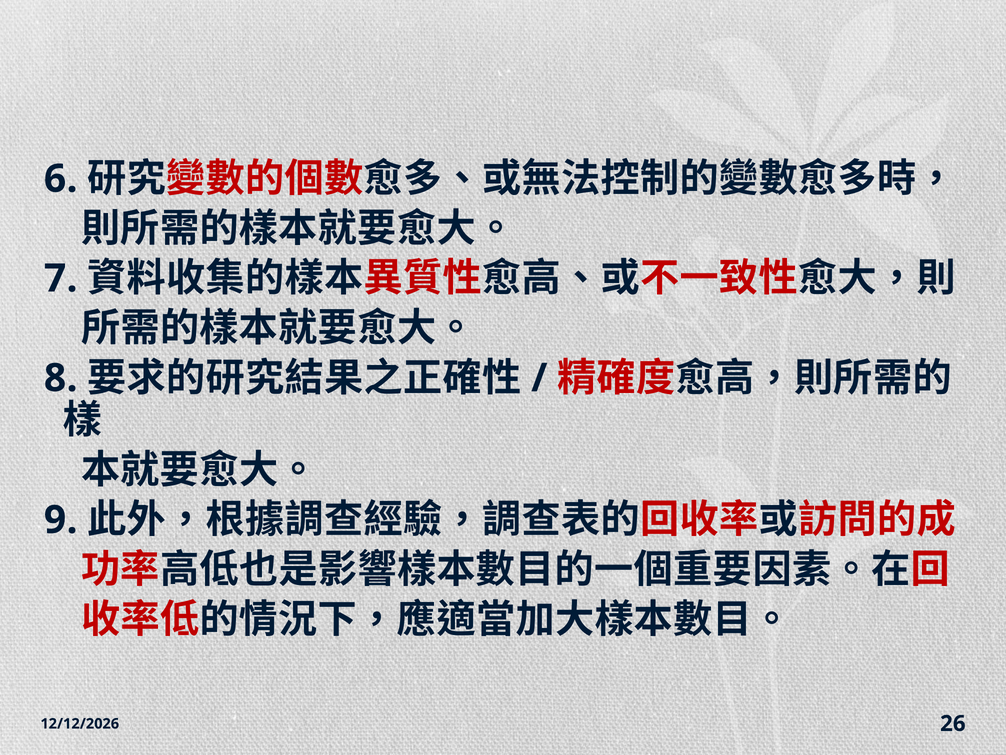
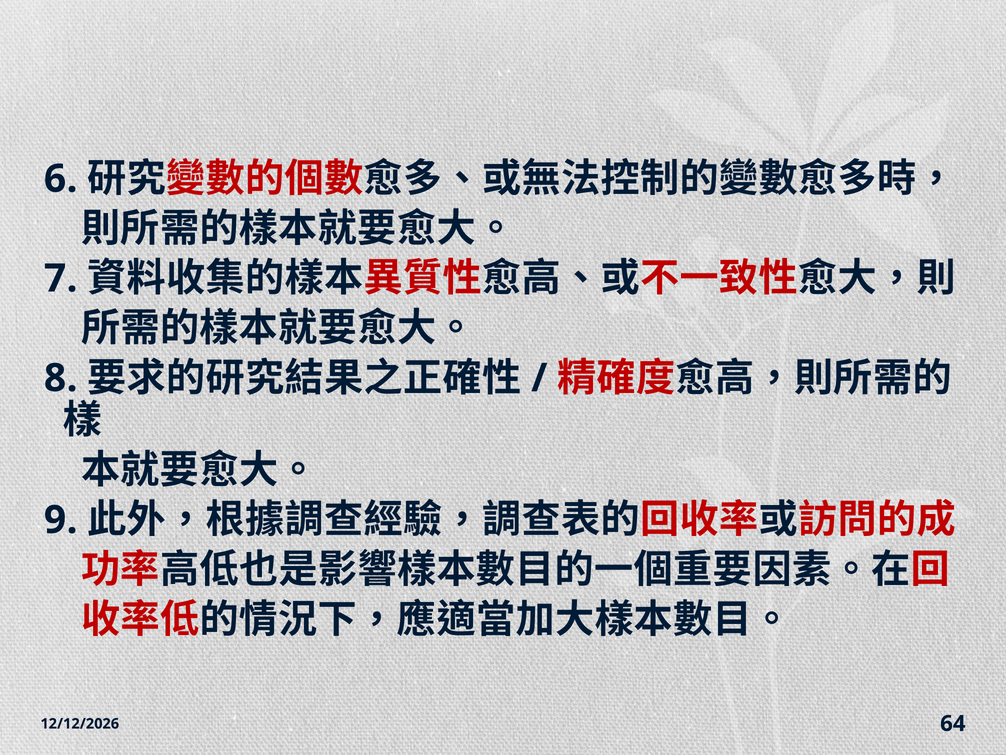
26: 26 -> 64
